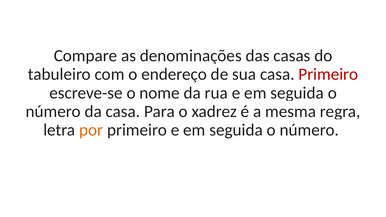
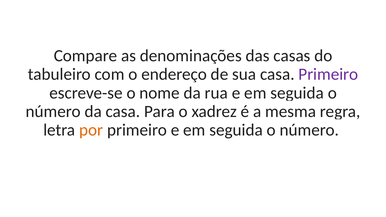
Primeiro at (328, 74) colour: red -> purple
